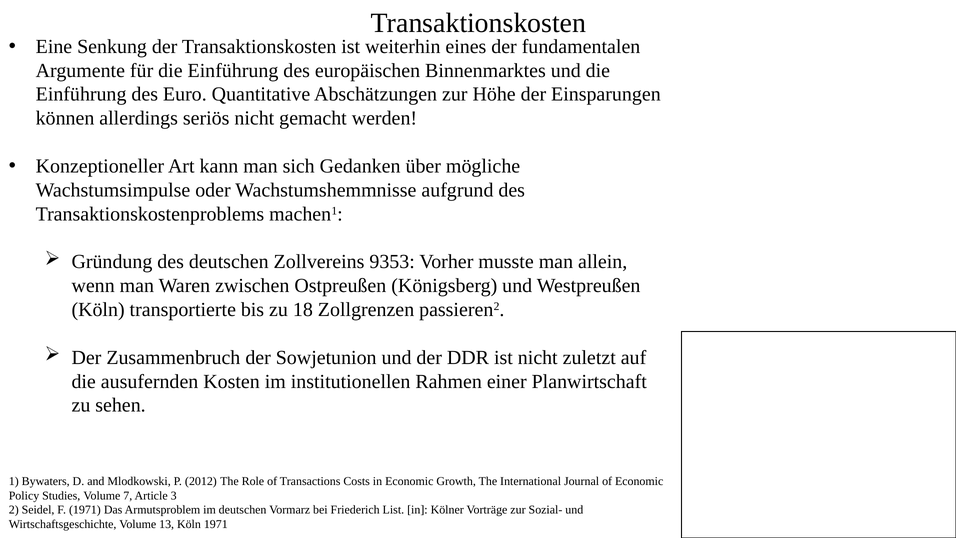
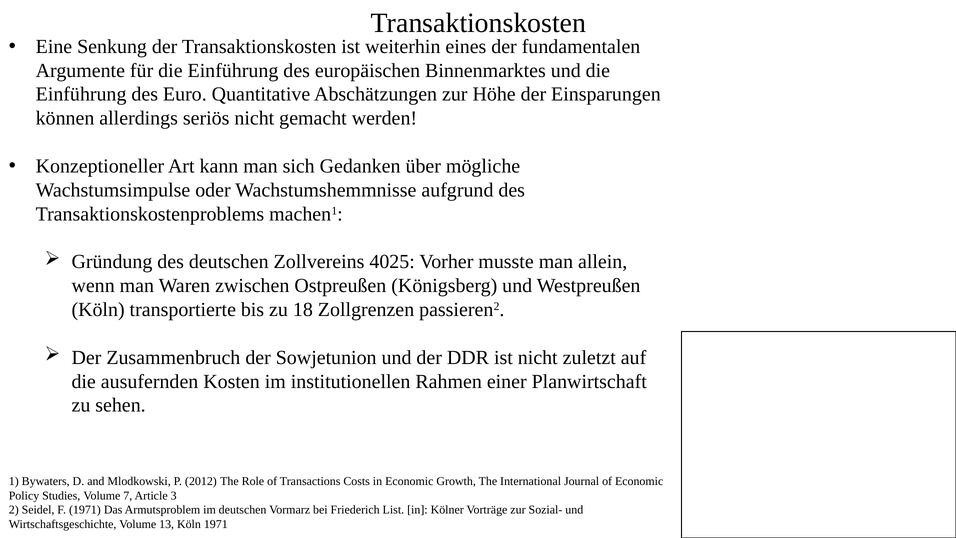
9353: 9353 -> 4025
